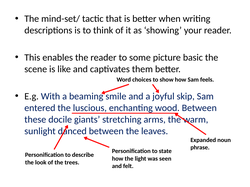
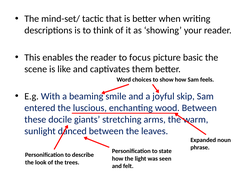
some: some -> focus
